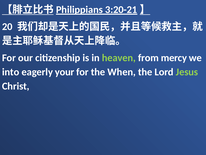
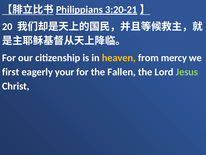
heaven colour: light green -> yellow
into: into -> first
When: When -> Fallen
